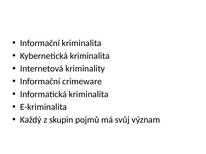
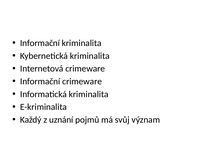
Internetová kriminality: kriminality -> crimeware
skupin: skupin -> uznání
